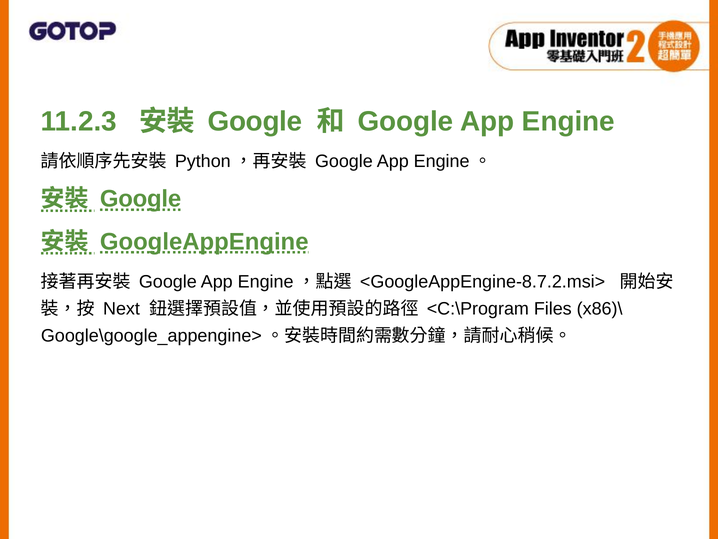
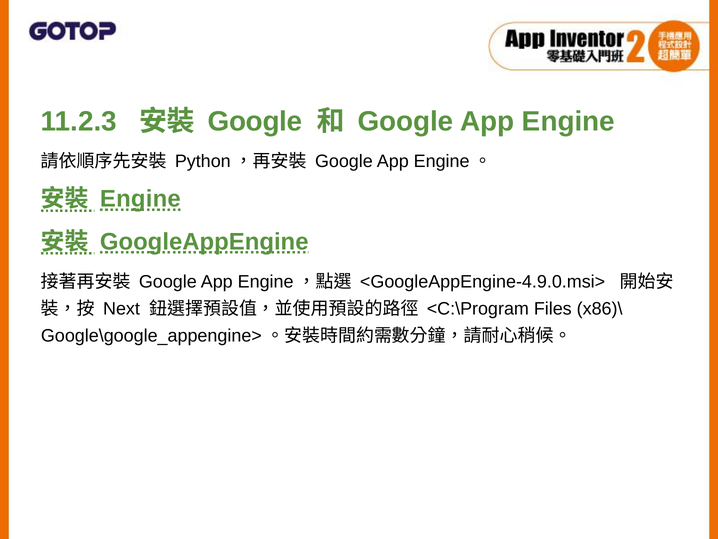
Google at (141, 199): Google -> Engine
<GoogleAppEngine-8.7.2.msi>: <GoogleAppEngine-8.7.2.msi> -> <GoogleAppEngine-4.9.0.msi>
